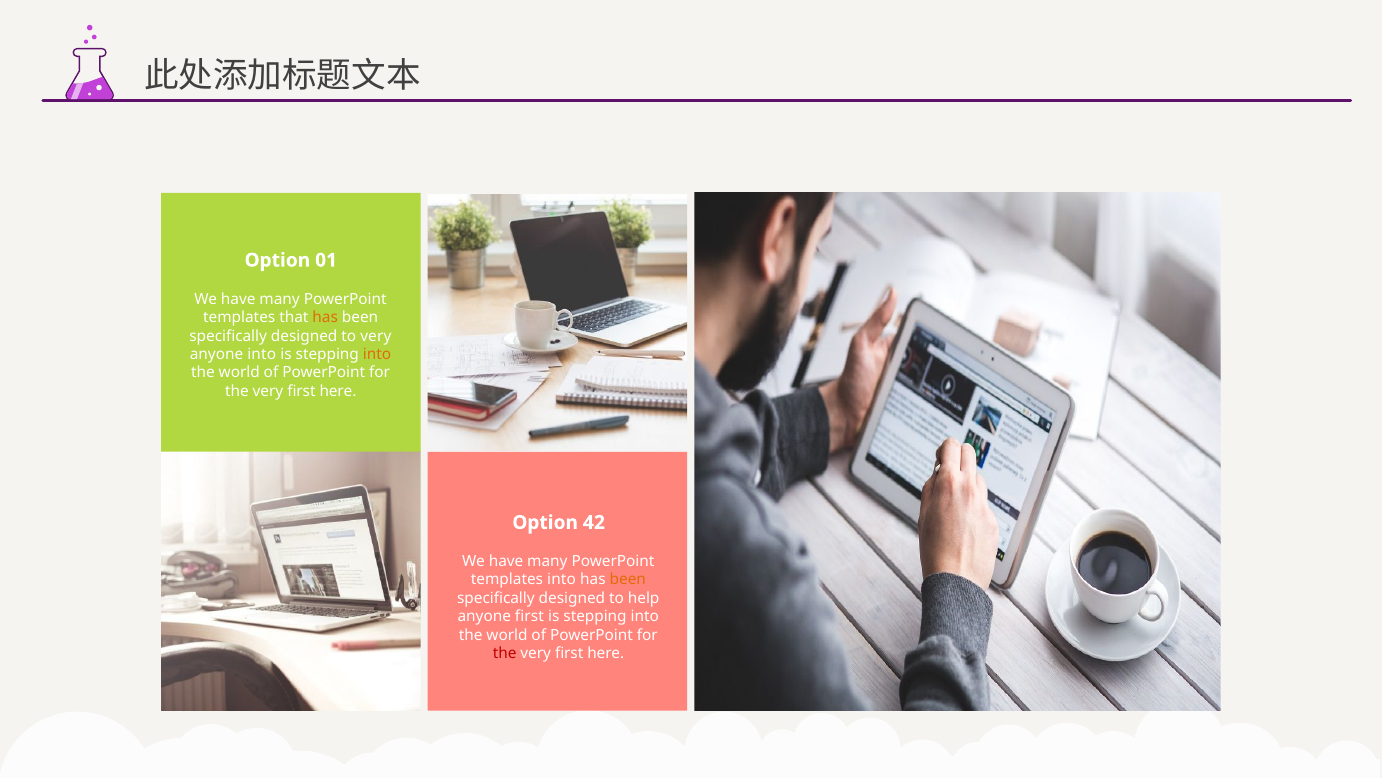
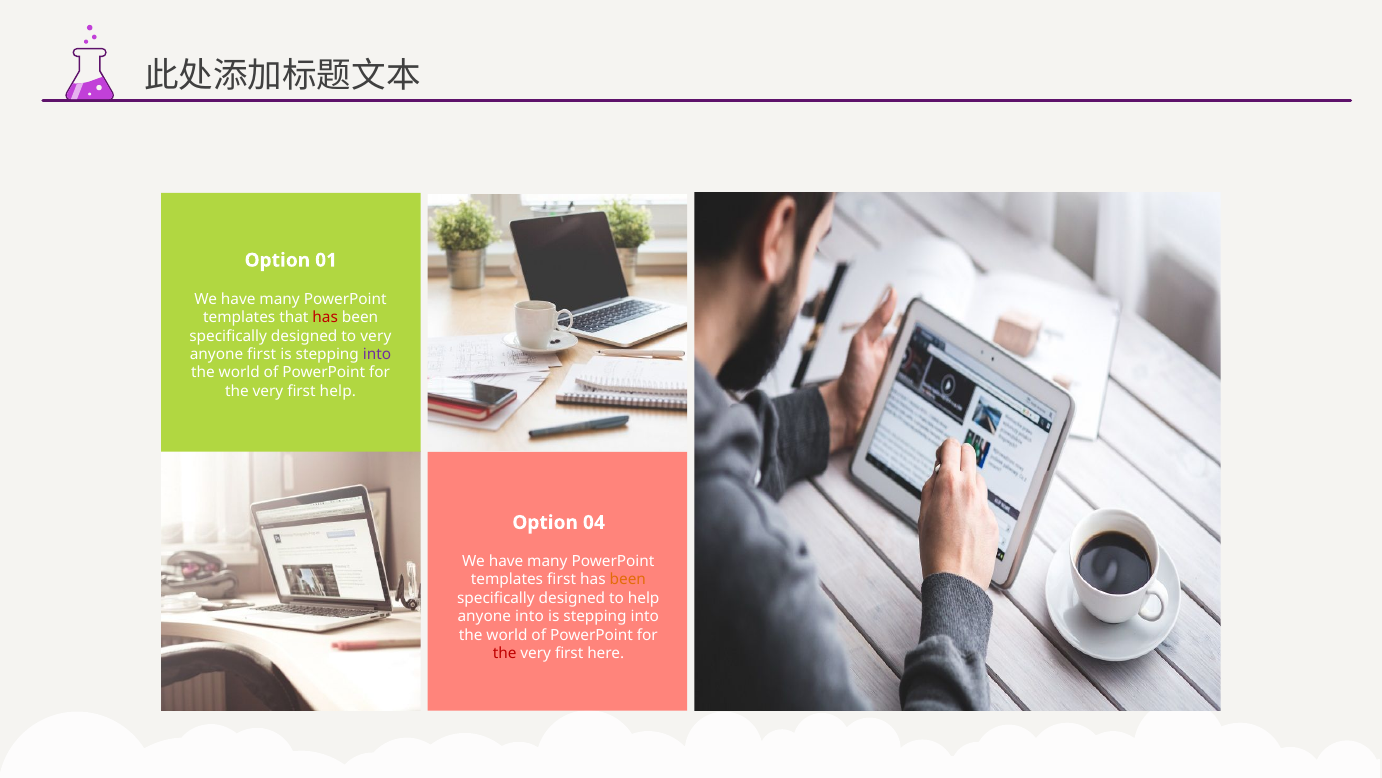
has at (325, 317) colour: orange -> red
anyone into: into -> first
into at (377, 354) colour: orange -> purple
here at (338, 391): here -> help
42: 42 -> 04
templates into: into -> first
anyone first: first -> into
